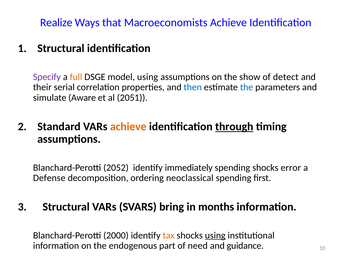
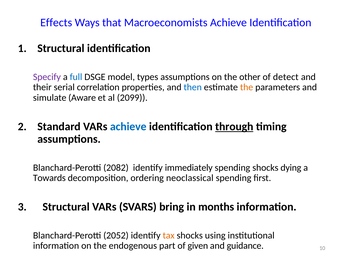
Realize: Realize -> Effects
full colour: orange -> blue
model using: using -> types
show: show -> other
the at (247, 87) colour: blue -> orange
2051: 2051 -> 2099
achieve at (128, 126) colour: orange -> blue
2052: 2052 -> 2082
error: error -> dying
Defense: Defense -> Towards
2000: 2000 -> 2052
using at (215, 235) underline: present -> none
need: need -> given
